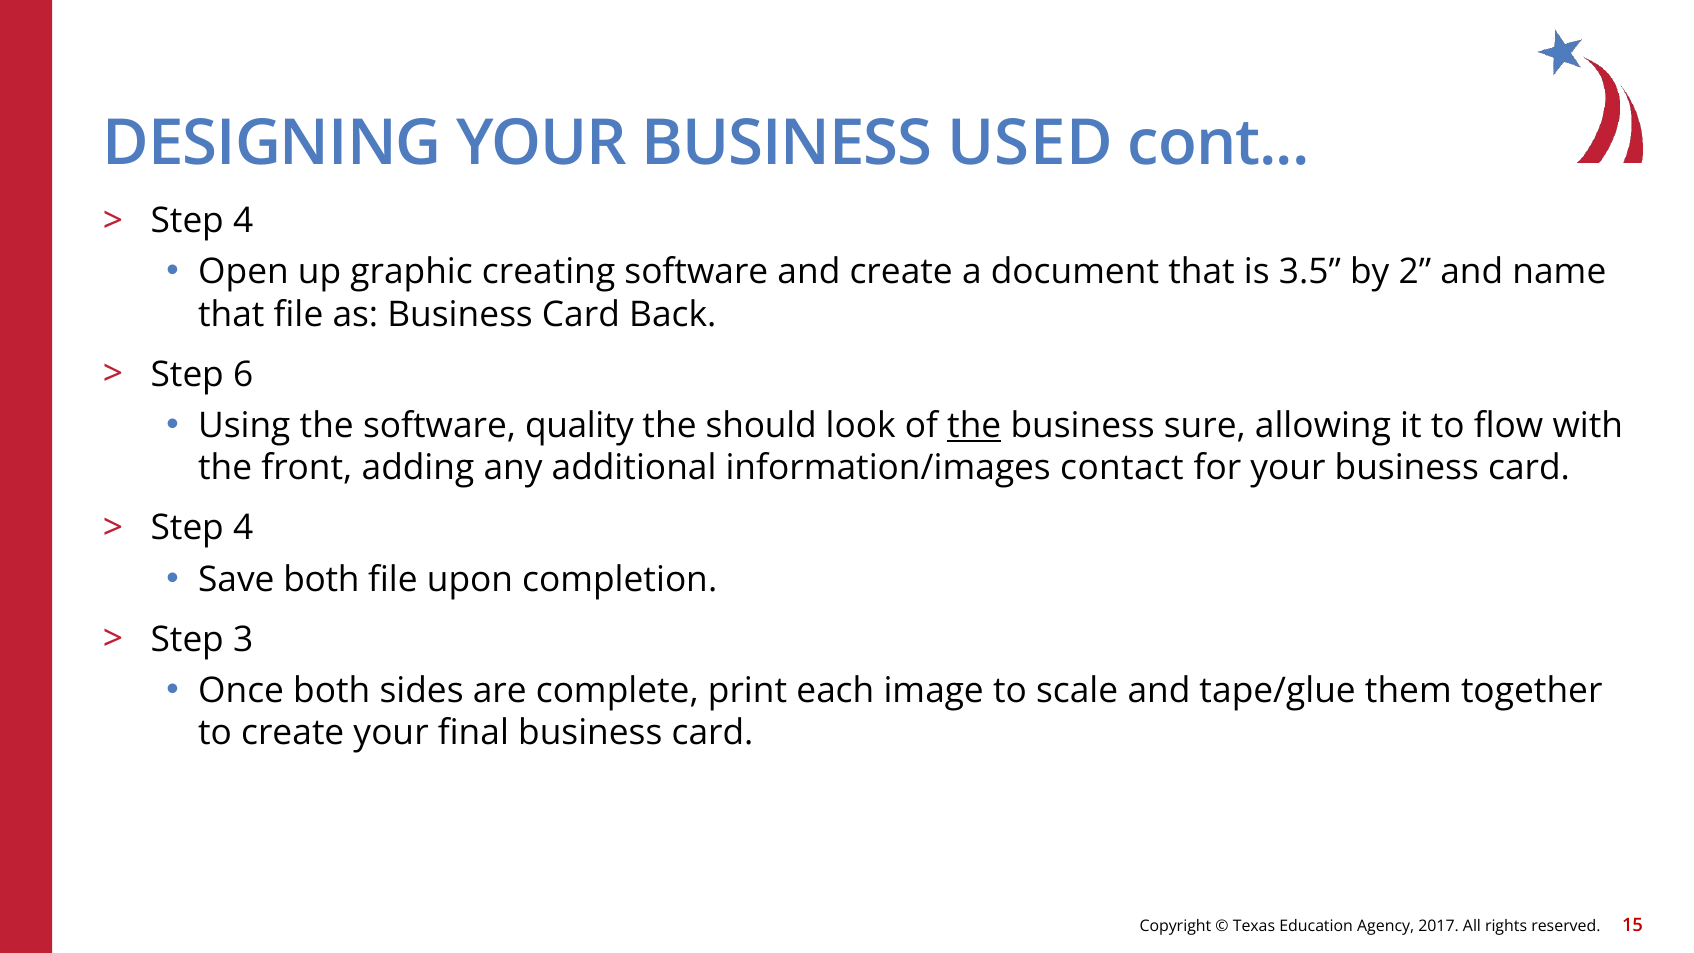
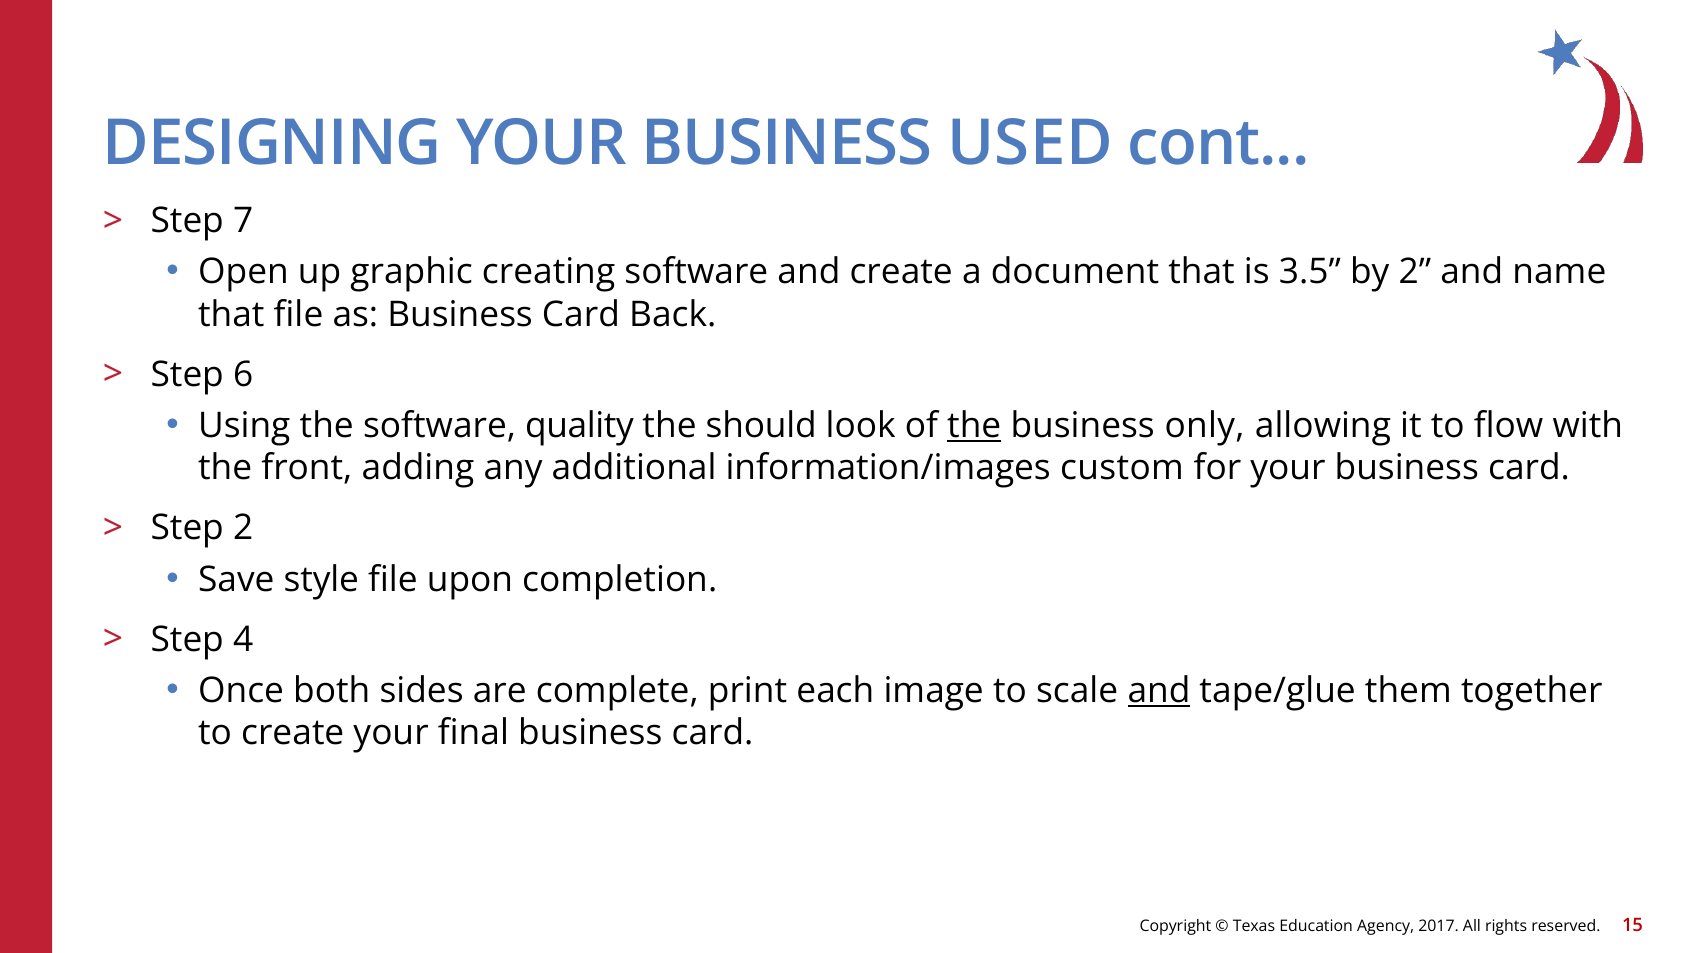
4 at (243, 221): 4 -> 7
sure: sure -> only
contact: contact -> custom
4 at (243, 528): 4 -> 2
Save both: both -> style
3: 3 -> 4
and at (1159, 691) underline: none -> present
